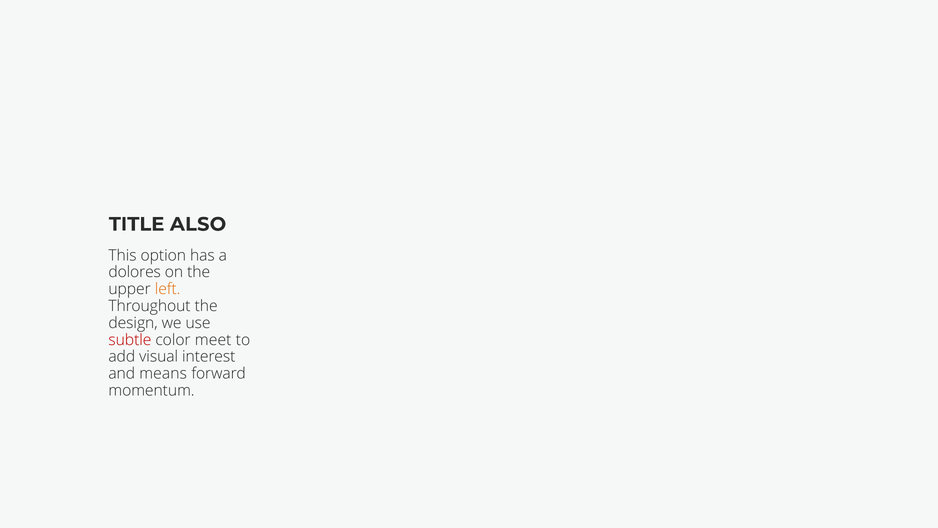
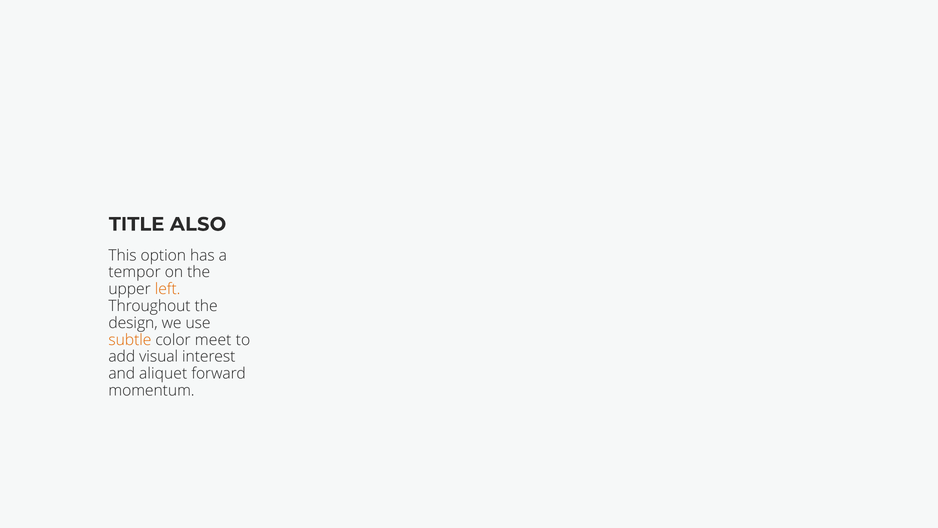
dolores: dolores -> tempor
subtle colour: red -> orange
means: means -> aliquet
